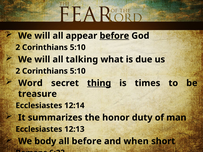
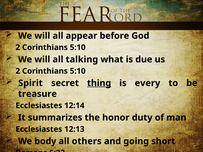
before at (114, 36) underline: present -> none
Word: Word -> Spirit
times: times -> every
all before: before -> others
when: when -> going
